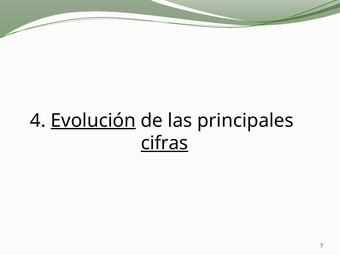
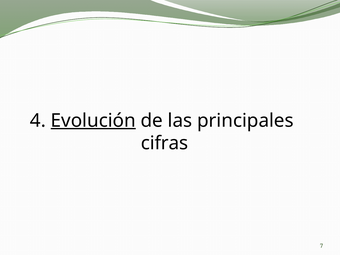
cifras underline: present -> none
